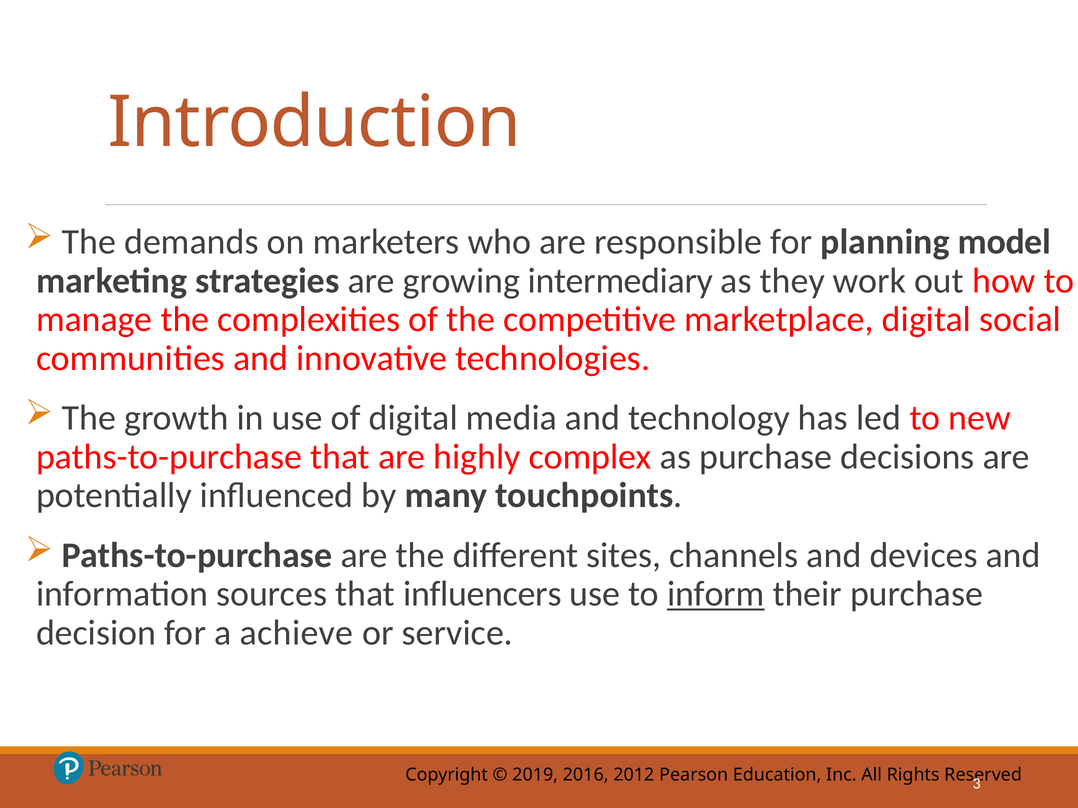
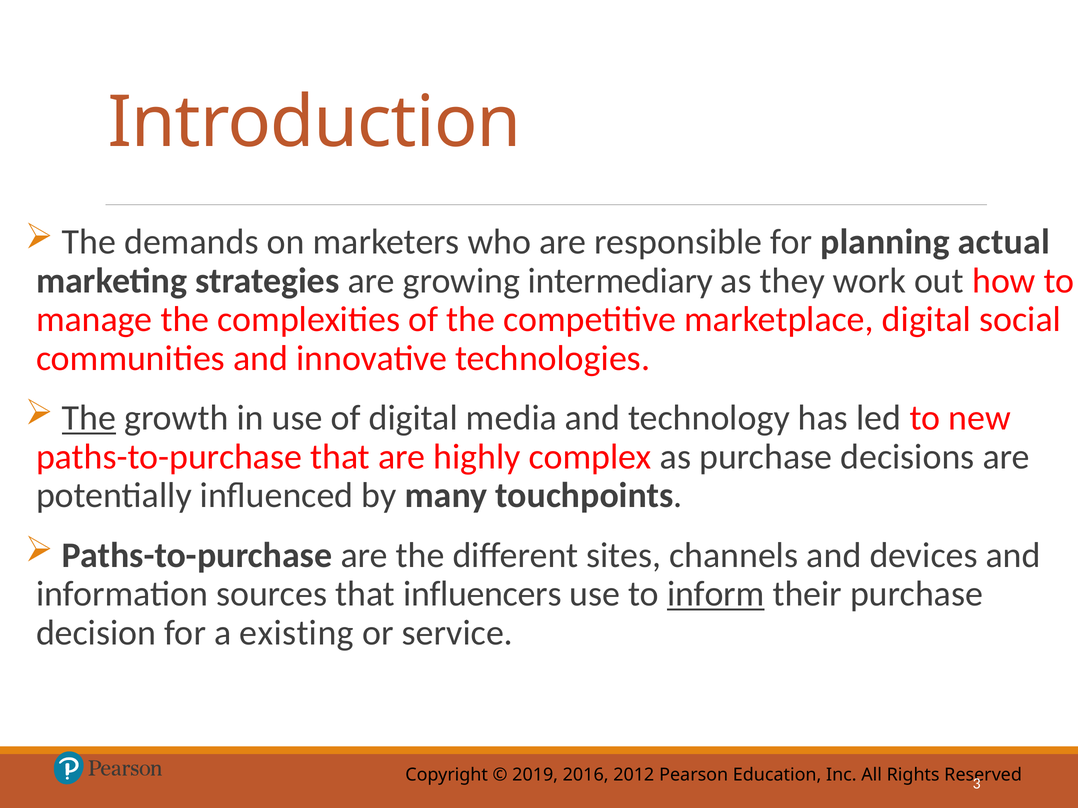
model: model -> actual
The at (89, 418) underline: none -> present
achieve: achieve -> existing
